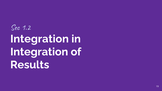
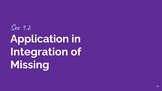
Integration at (40, 39): Integration -> Application
Results: Results -> Missing
